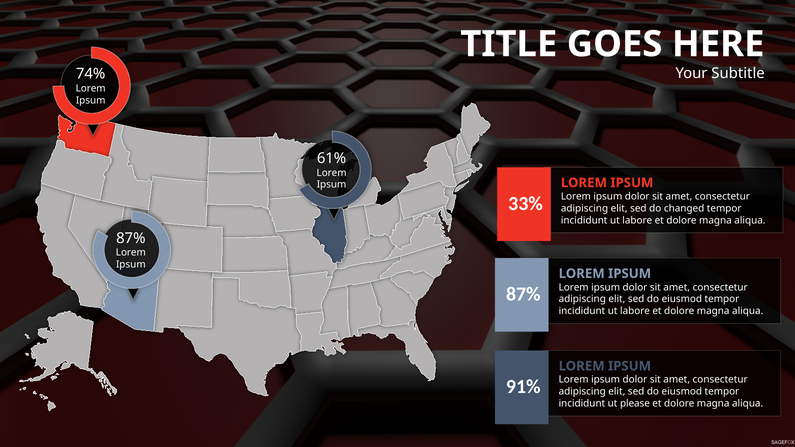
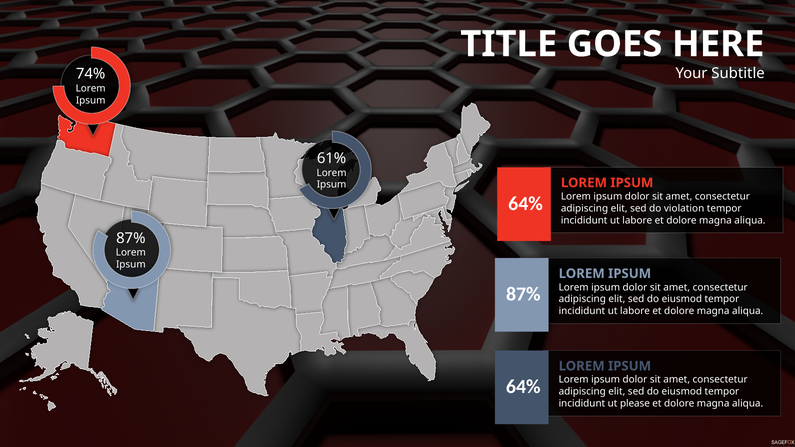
33% at (526, 204): 33% -> 64%
changed: changed -> violation
91% at (523, 387): 91% -> 64%
